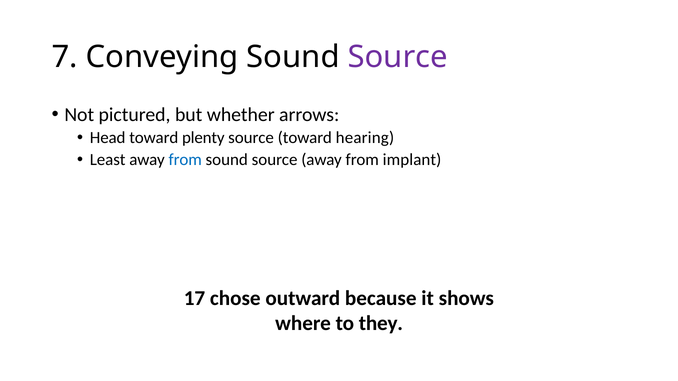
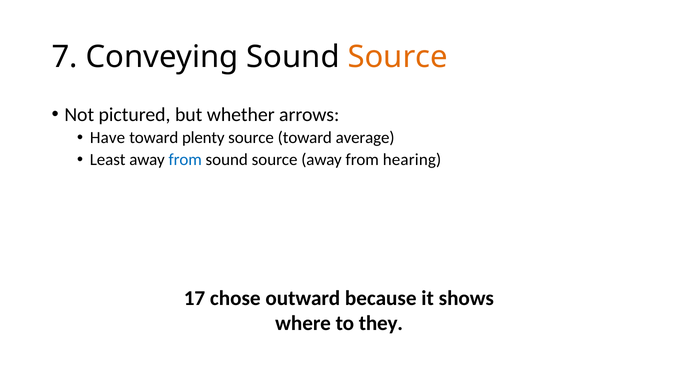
Source at (398, 57) colour: purple -> orange
Head: Head -> Have
hearing: hearing -> average
implant: implant -> hearing
